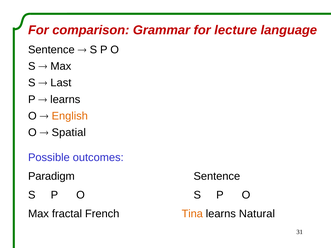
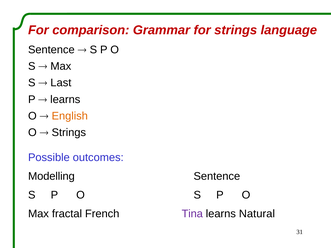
for lecture: lecture -> strings
Spatial at (69, 133): Spatial -> Strings
Paradigm: Paradigm -> Modelling
Tina colour: orange -> purple
